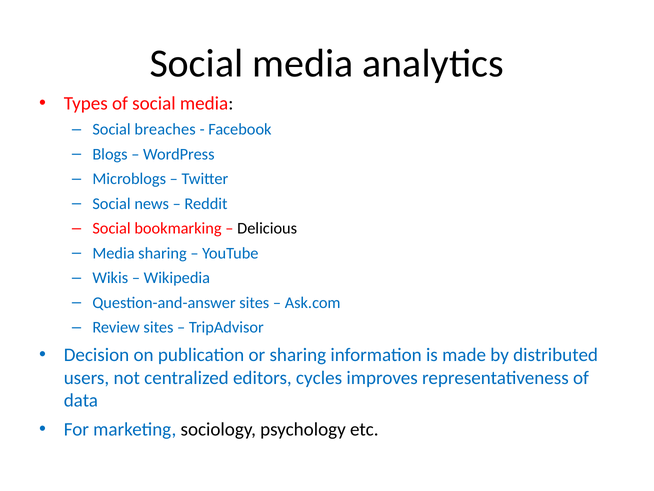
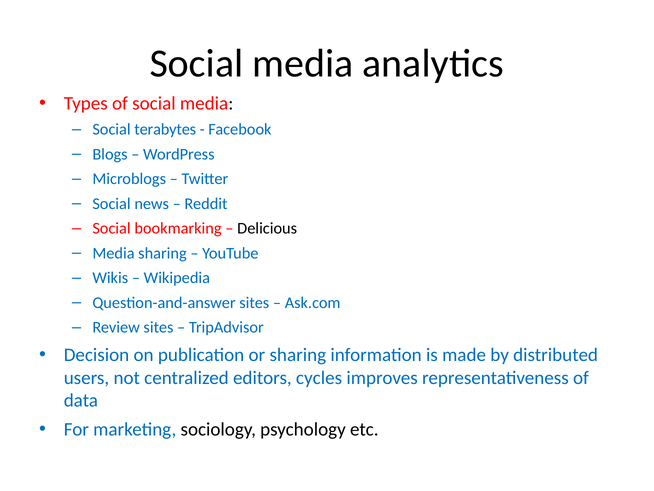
breaches: breaches -> terabytes
